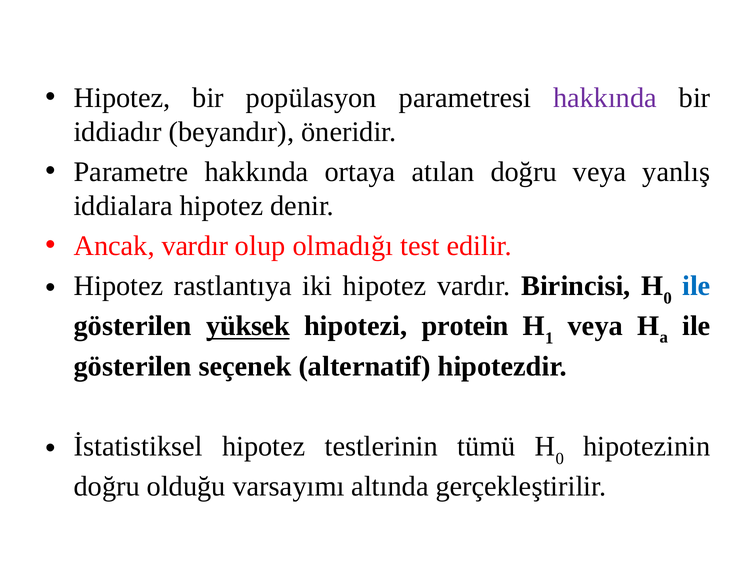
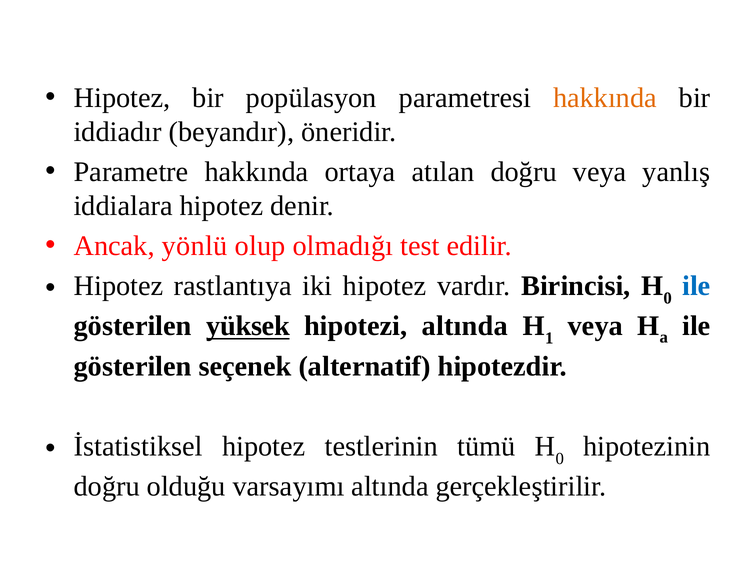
hakkında at (605, 98) colour: purple -> orange
Ancak vardır: vardır -> yönlü
hipotezi protein: protein -> altında
